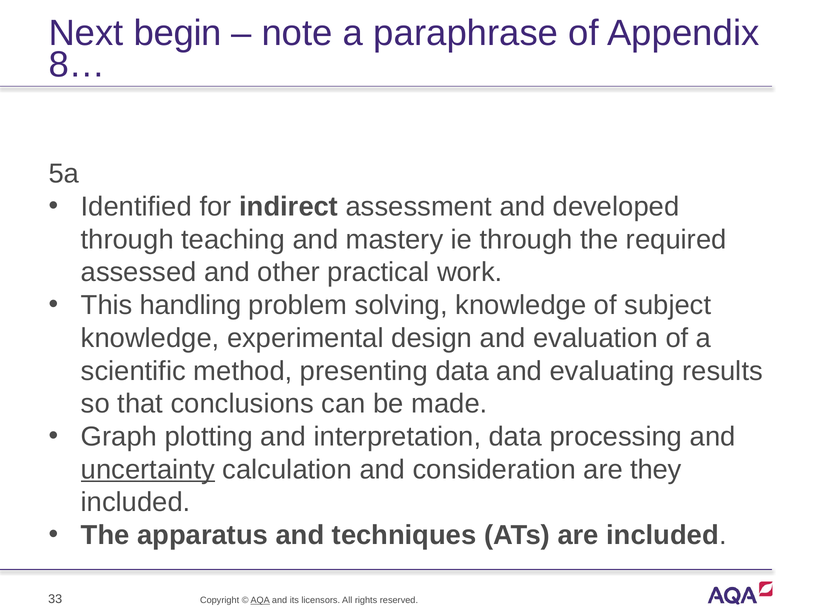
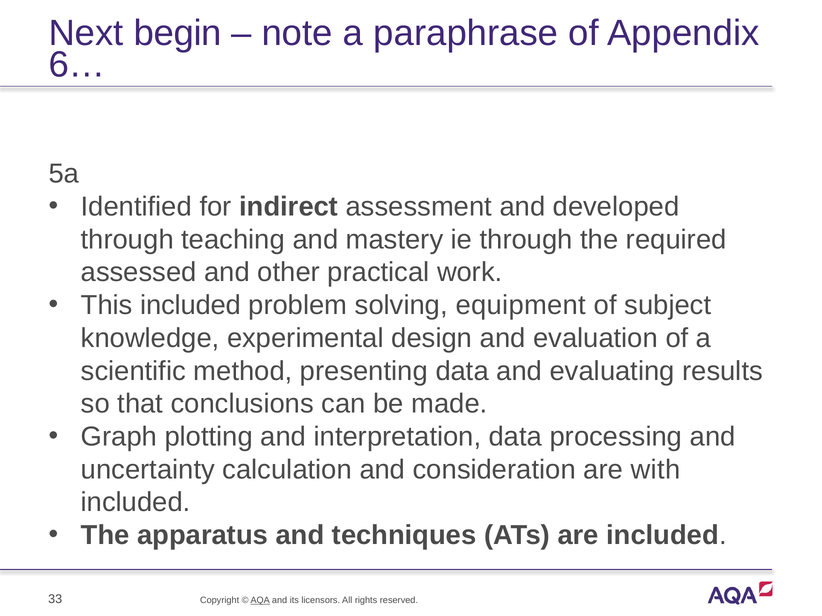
8…: 8… -> 6…
This handling: handling -> included
solving knowledge: knowledge -> equipment
uncertainty underline: present -> none
they: they -> with
